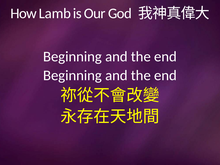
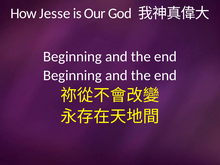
Lamb: Lamb -> Jesse
